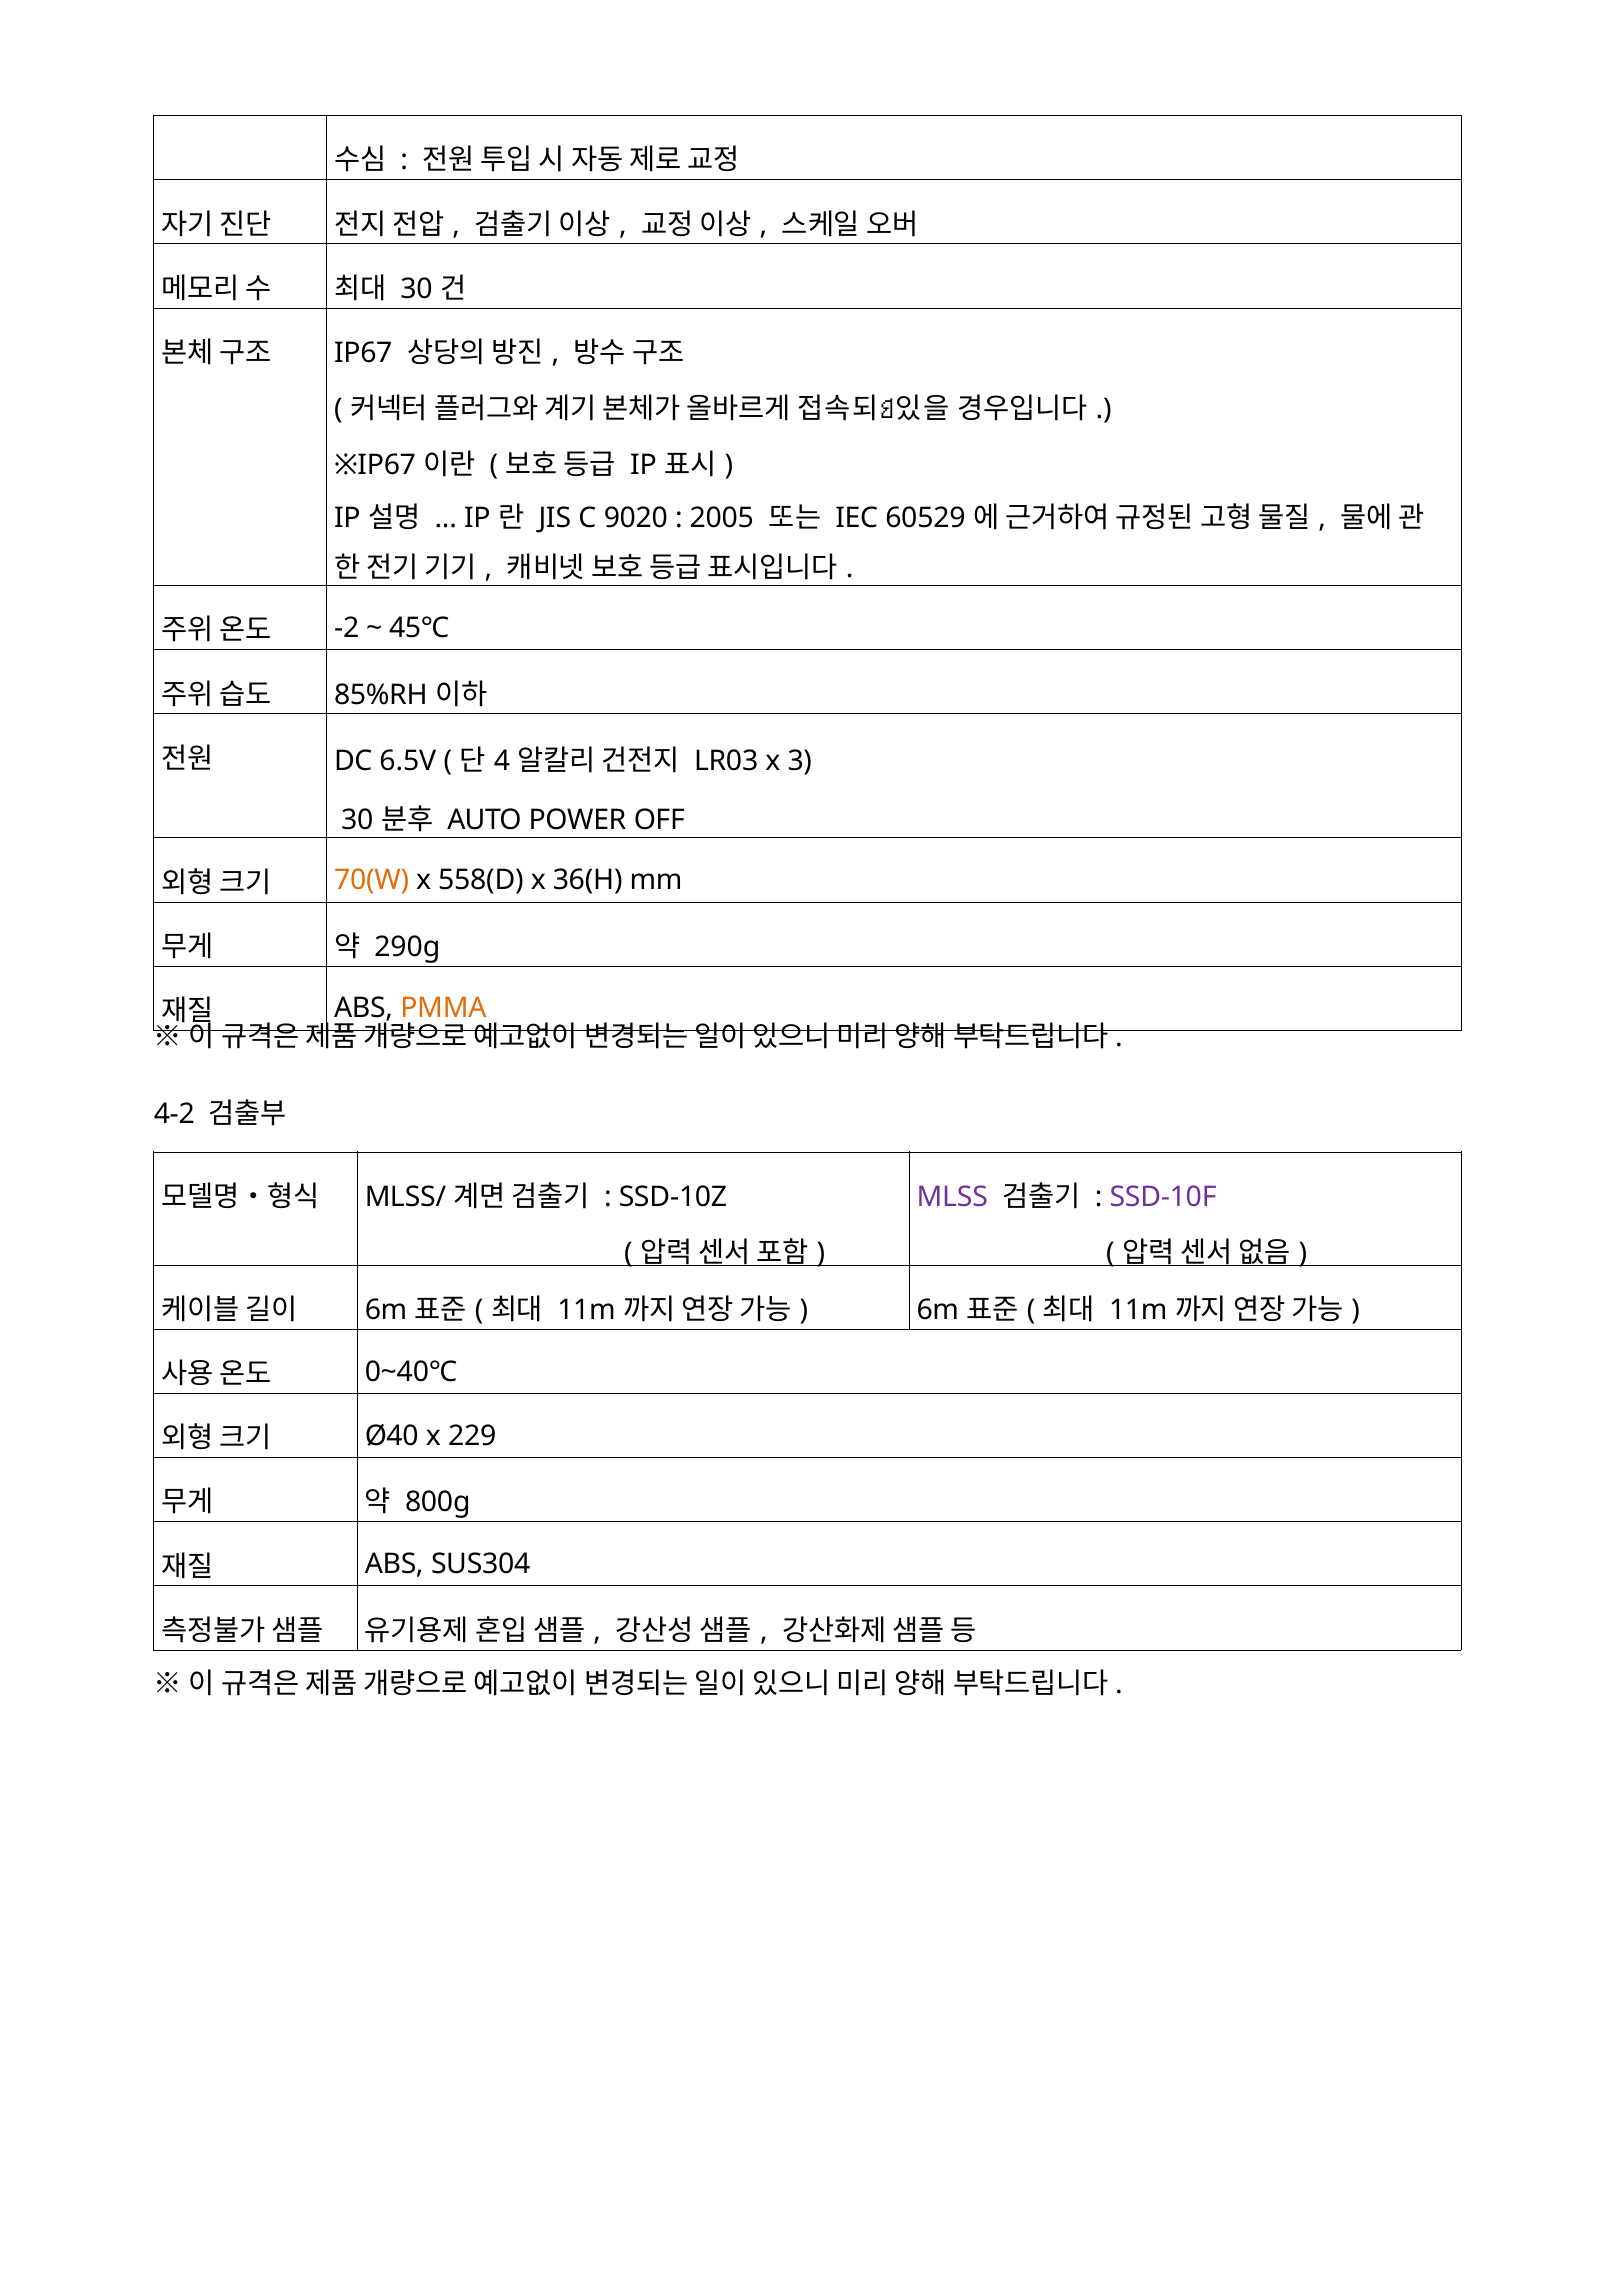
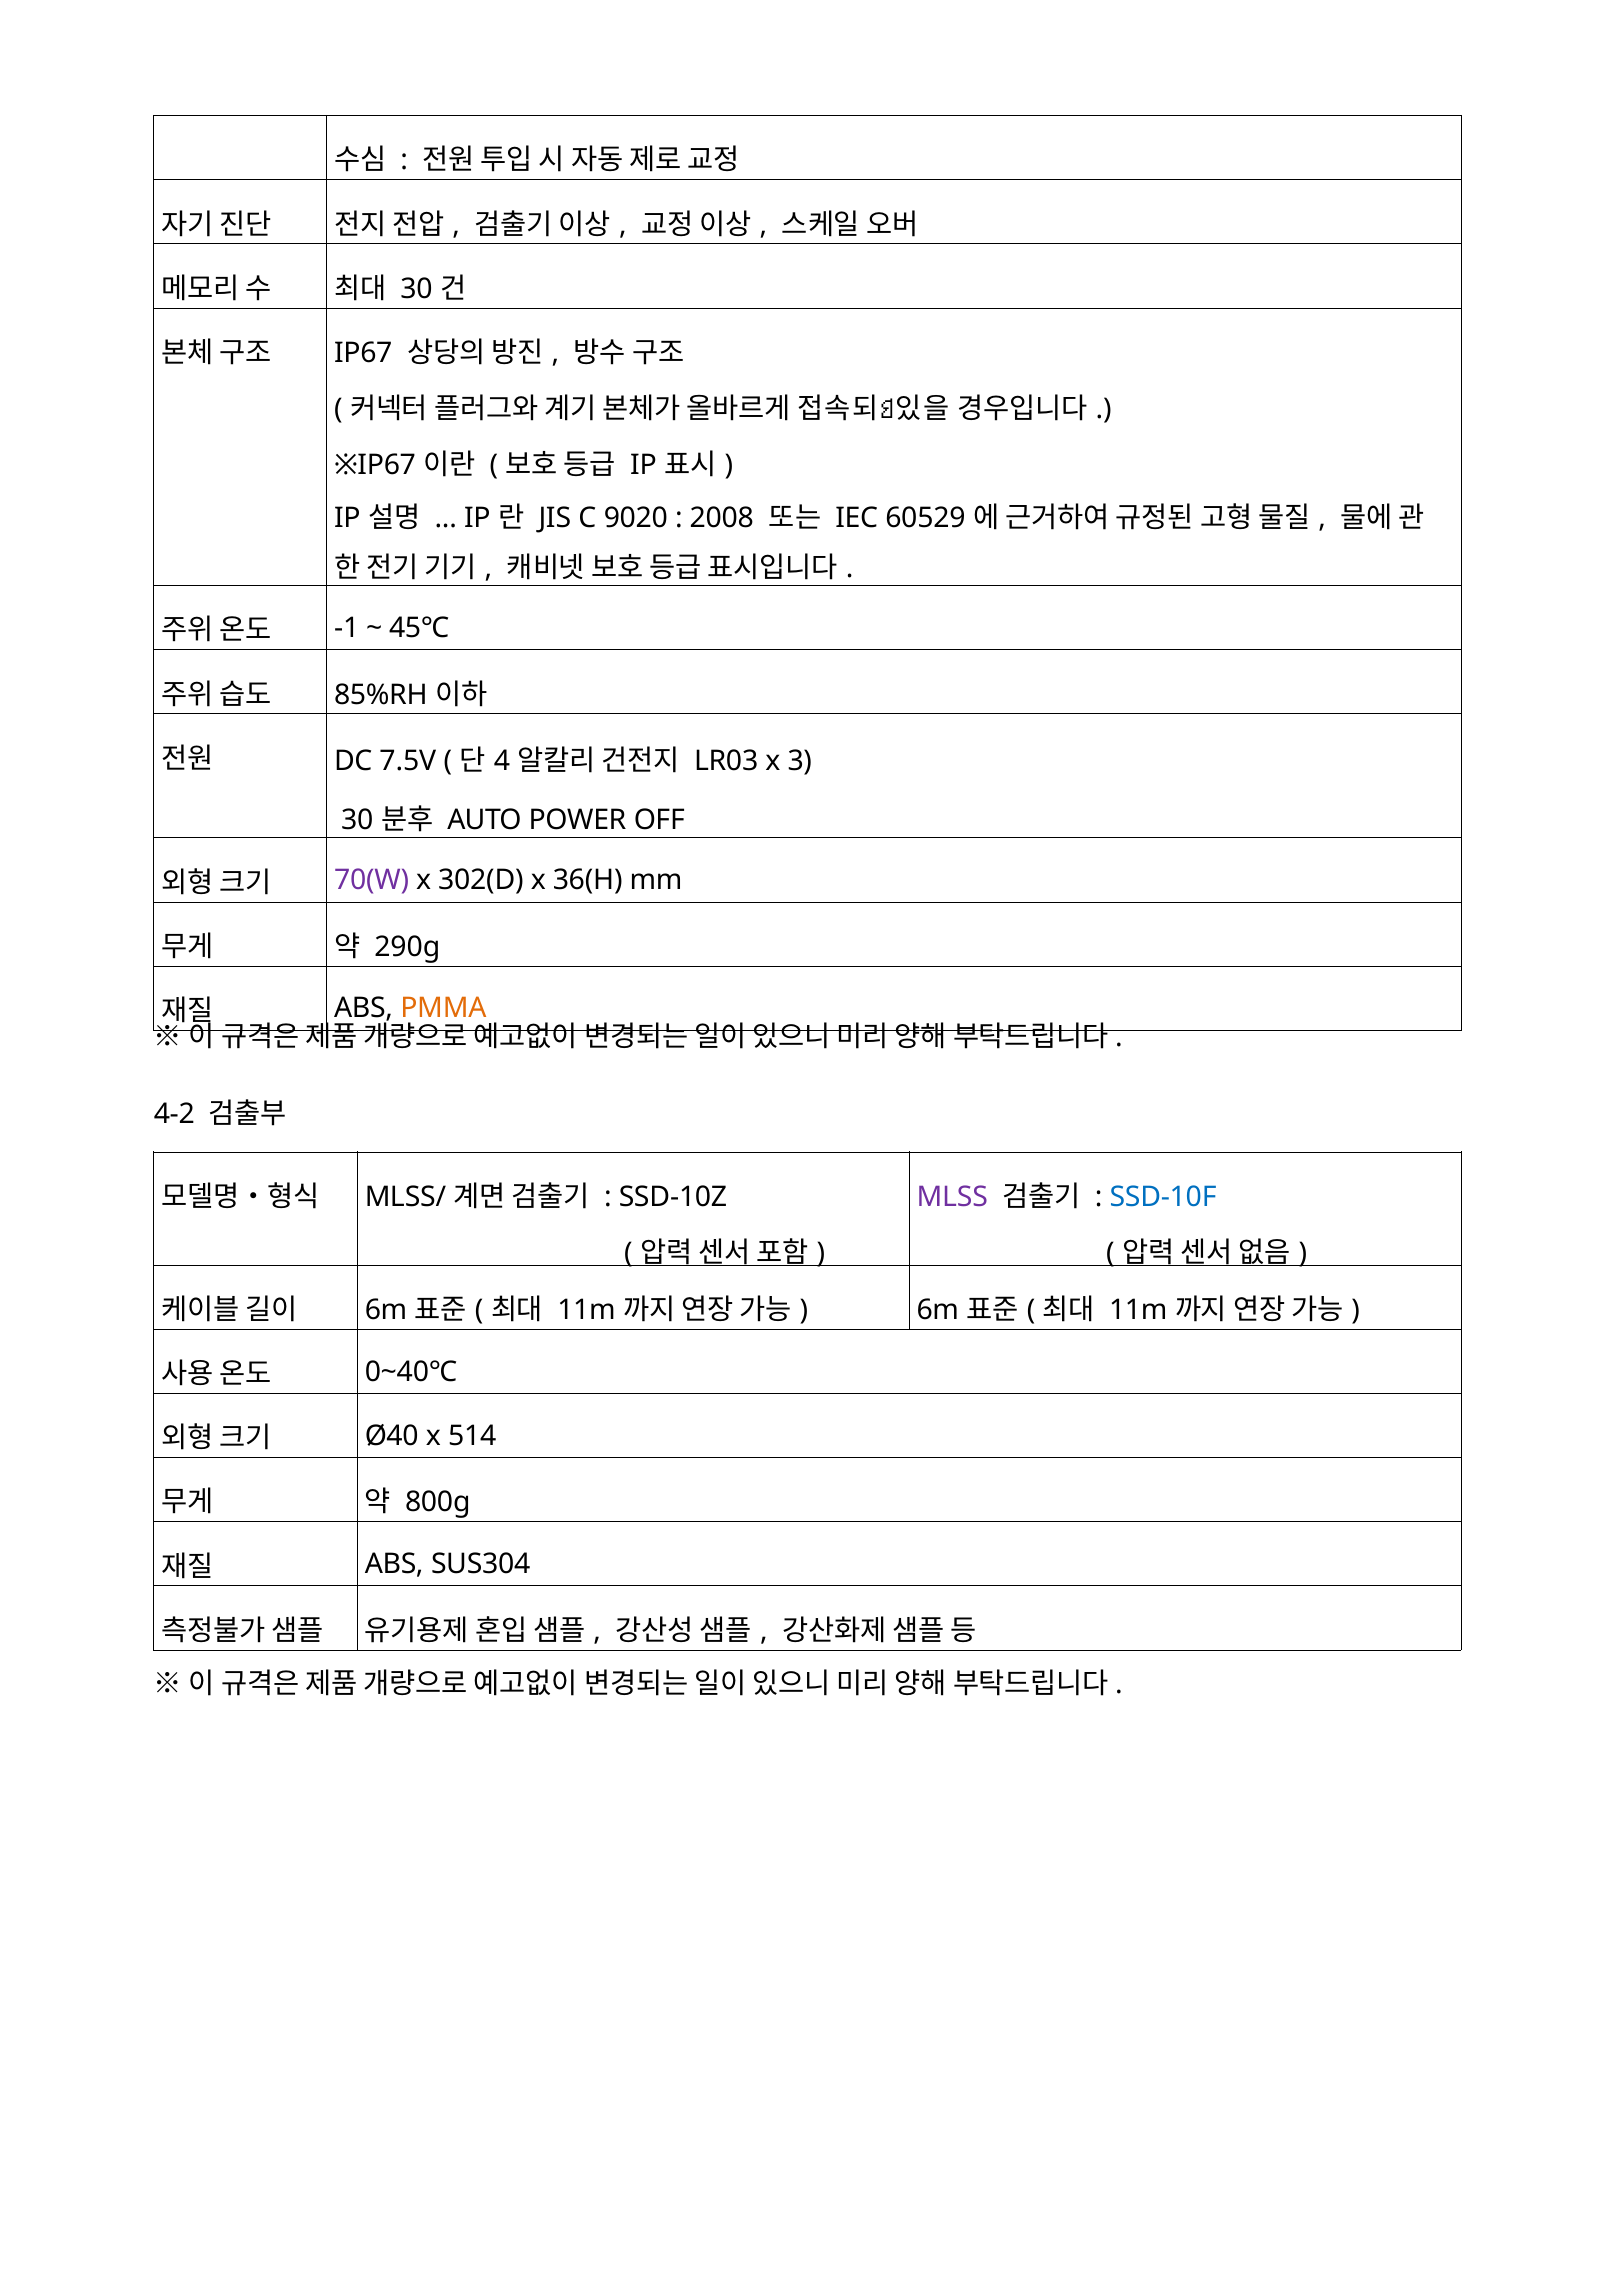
2005: 2005 -> 2008
-2: -2 -> -1
6.5V: 6.5V -> 7.5V
70(W colour: orange -> purple
558(D: 558(D -> 302(D
SSD-10F colour: purple -> blue
229: 229 -> 514
